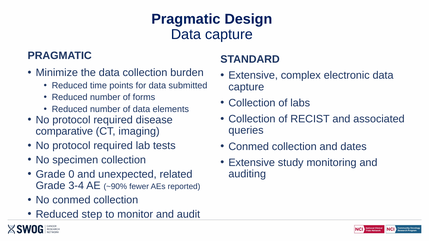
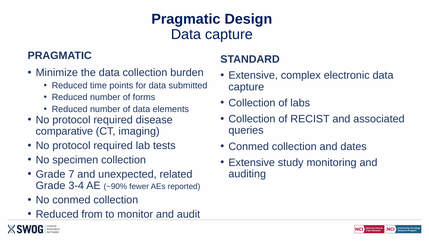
0: 0 -> 7
step: step -> from
